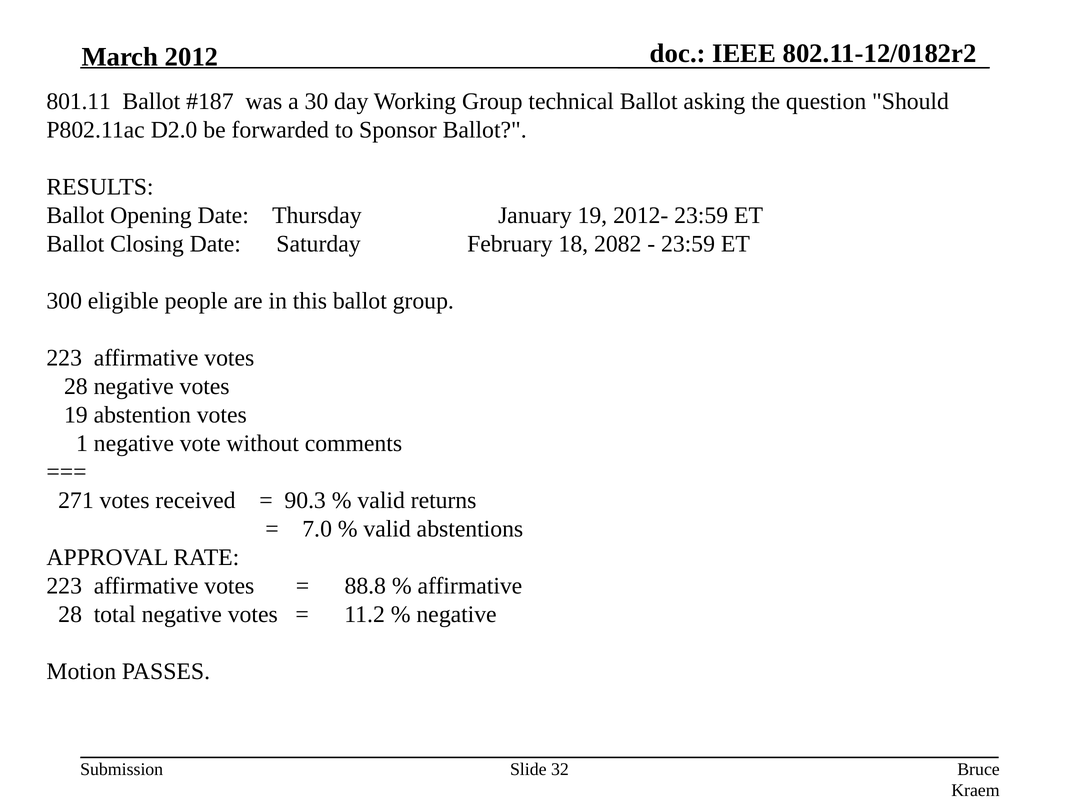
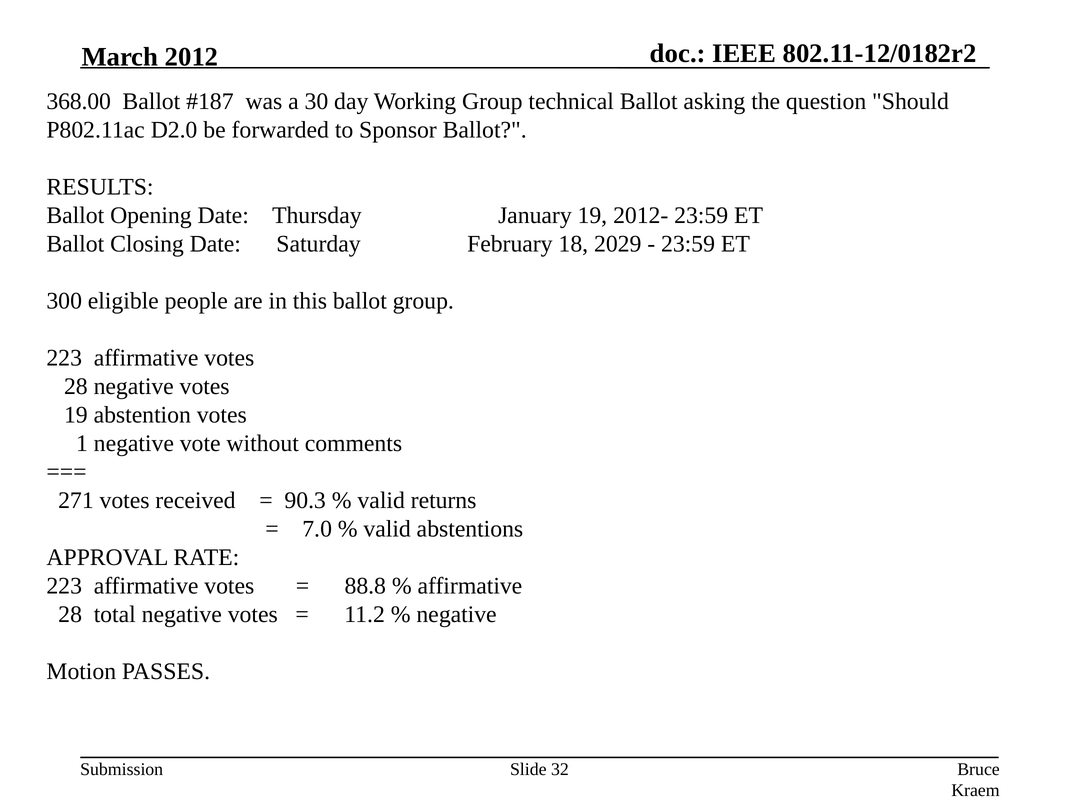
801.11: 801.11 -> 368.00
2082: 2082 -> 2029
